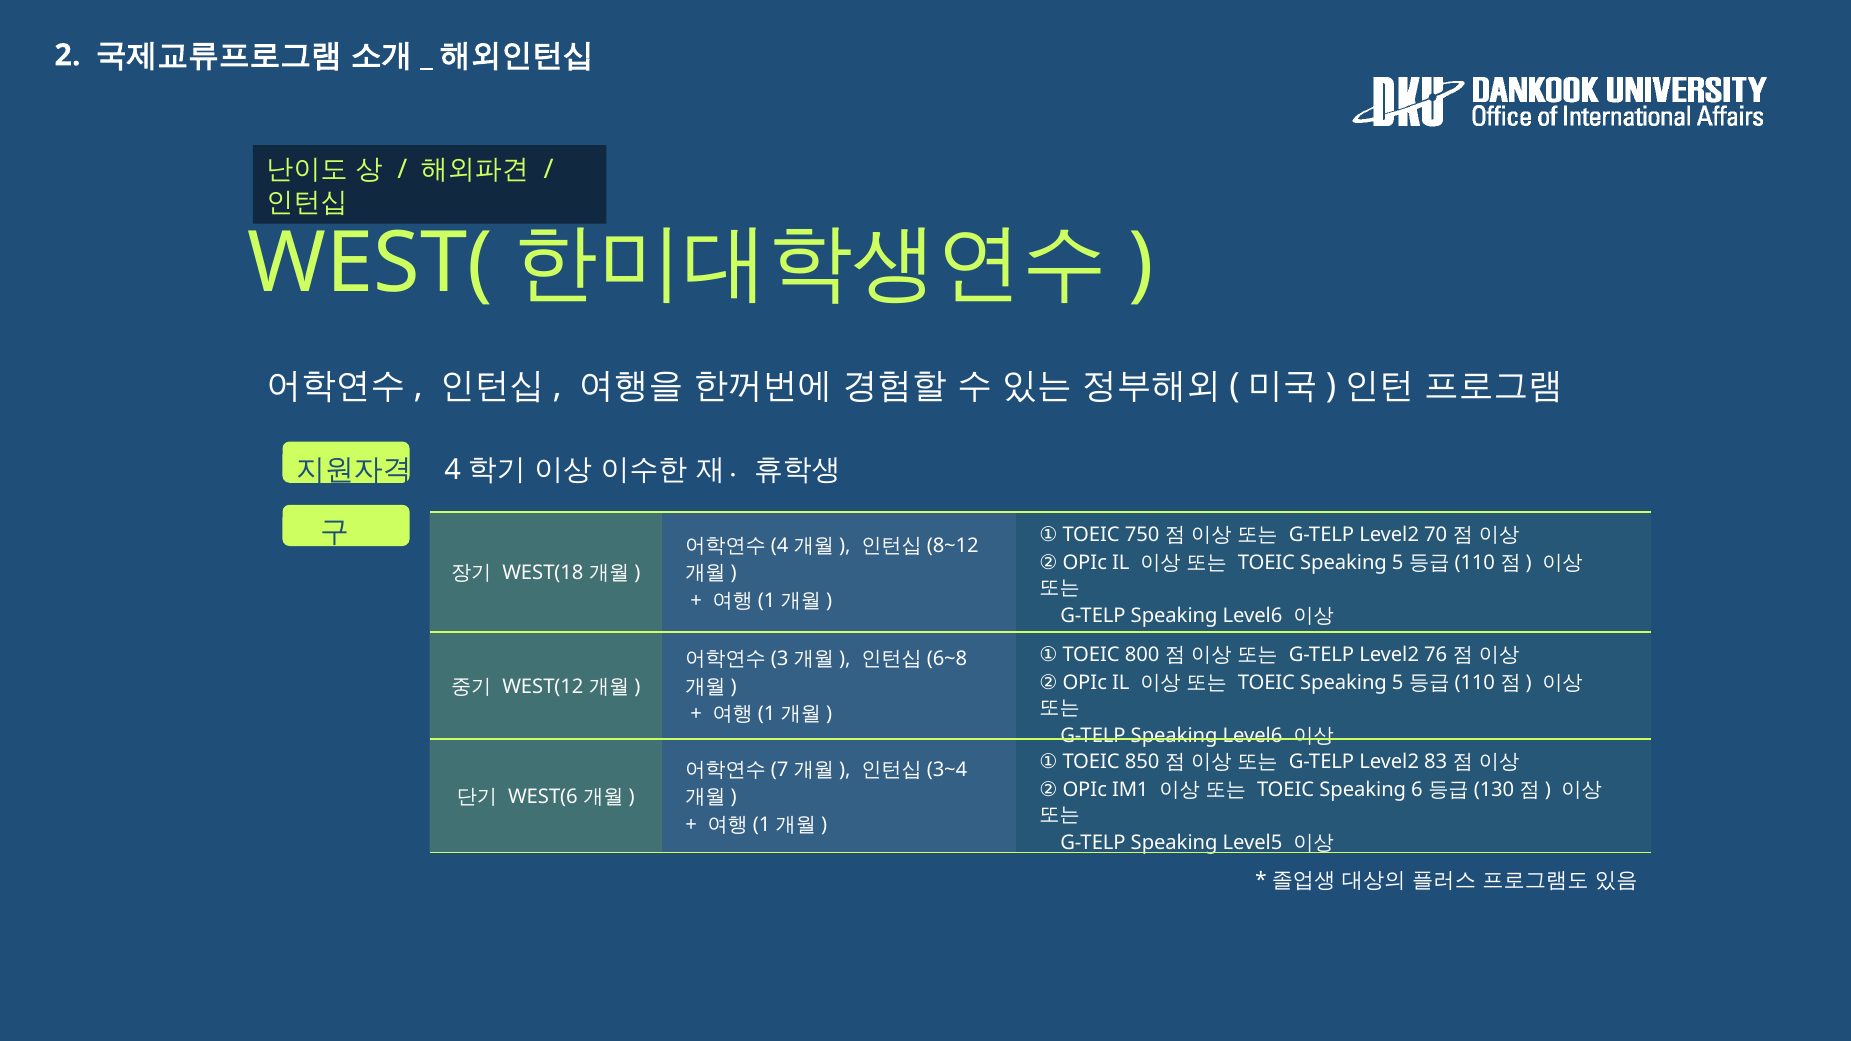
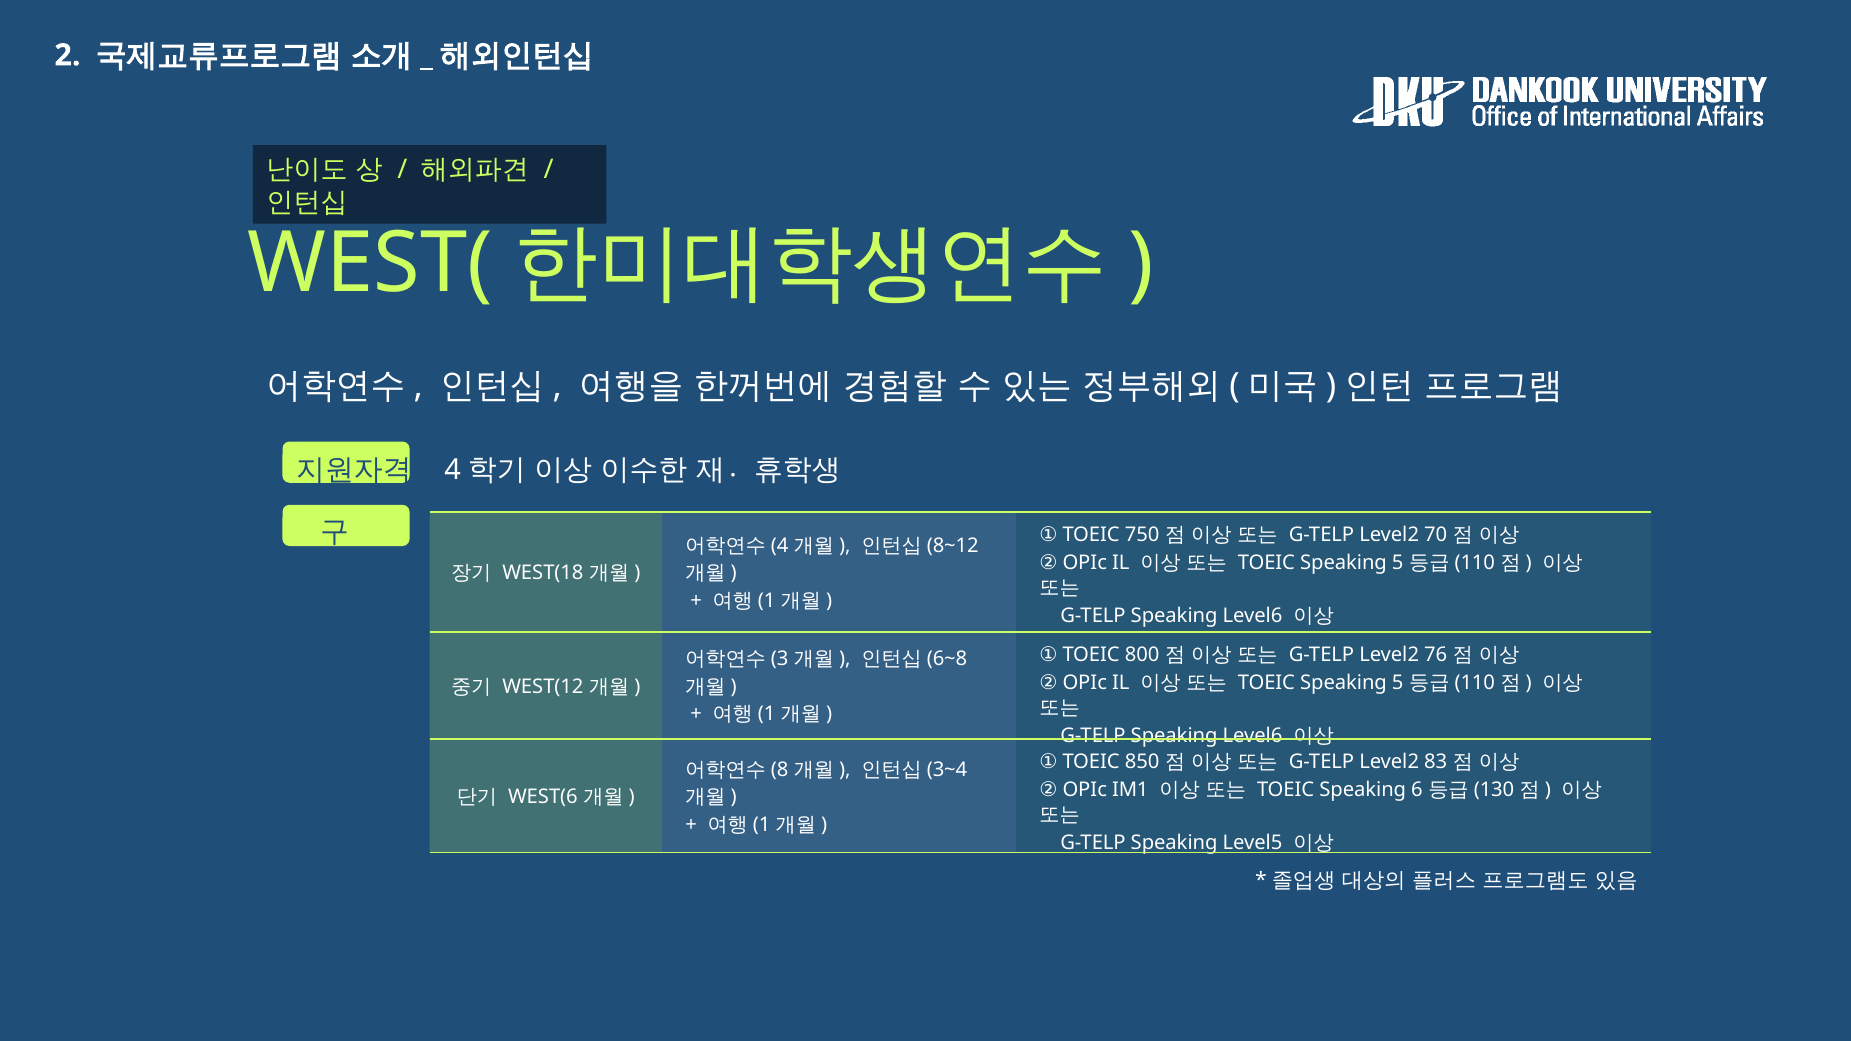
7: 7 -> 8
